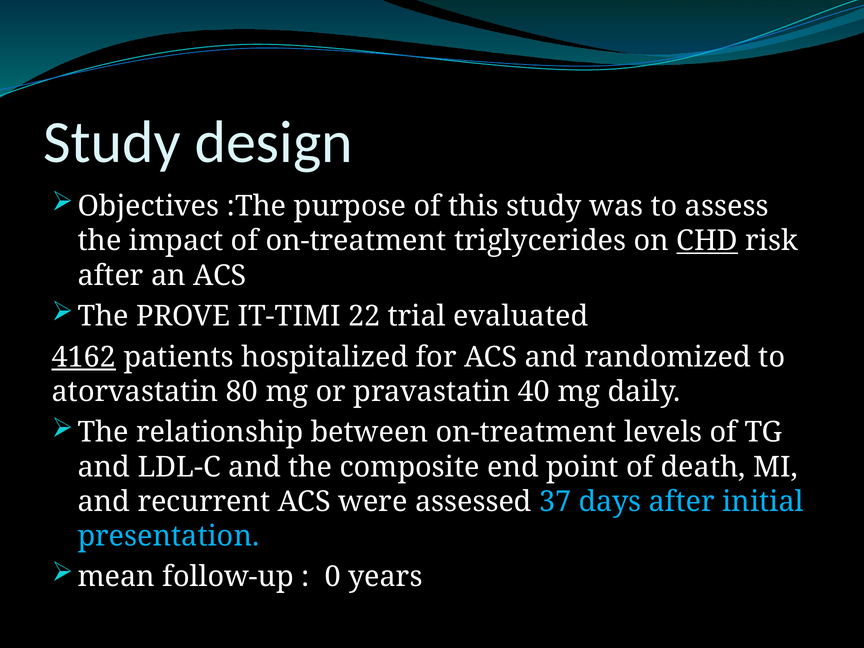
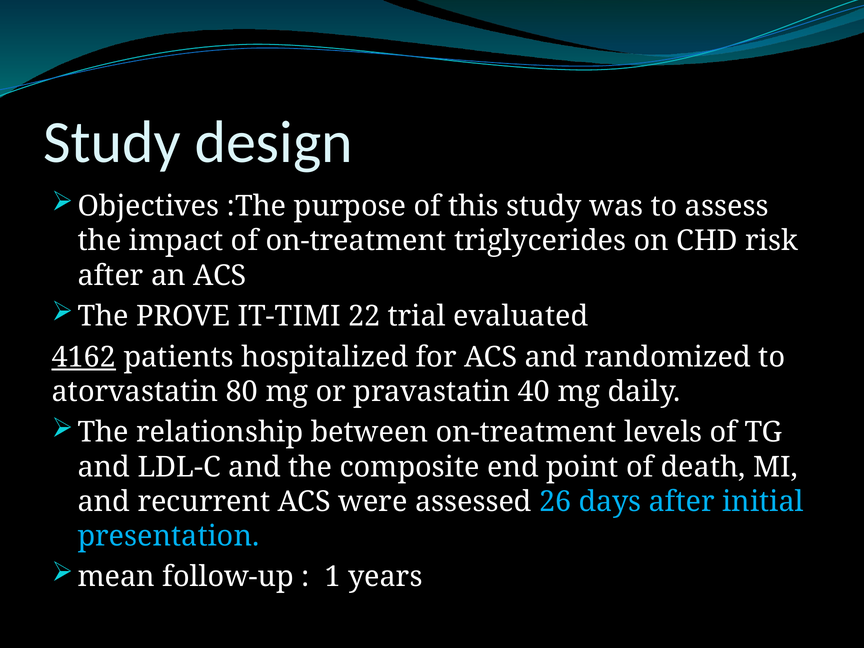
CHD underline: present -> none
37: 37 -> 26
0: 0 -> 1
